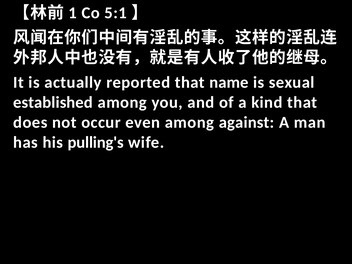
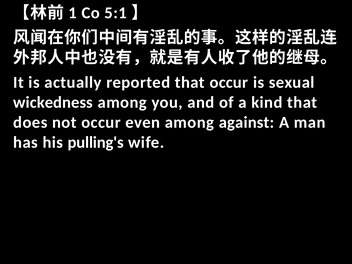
that name: name -> occur
established: established -> wickedness
